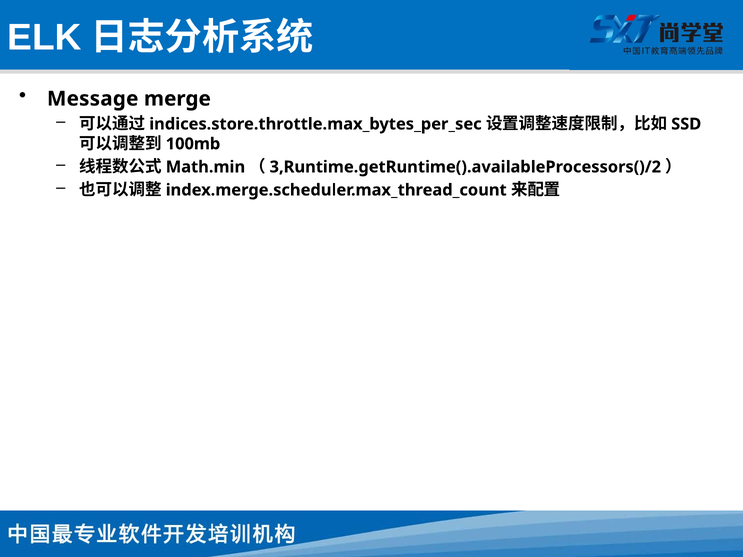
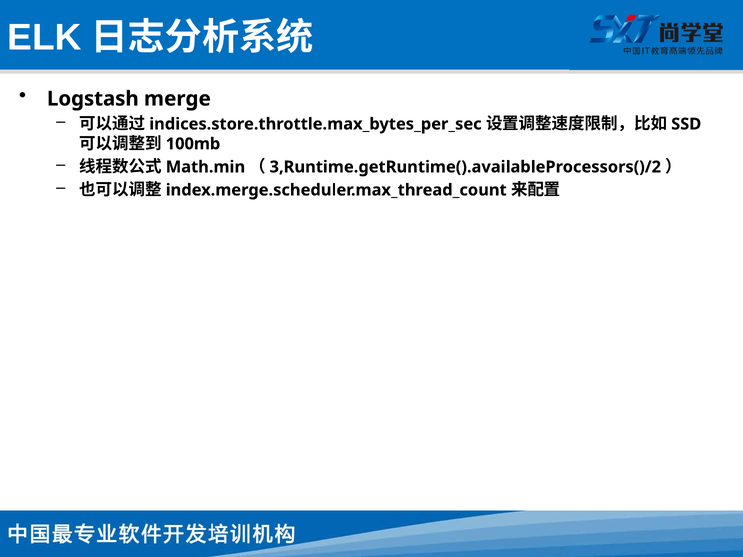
Message: Message -> Logstash
